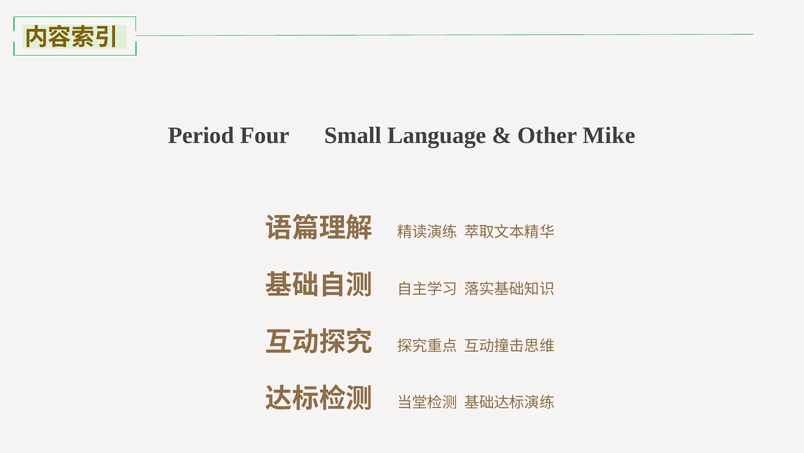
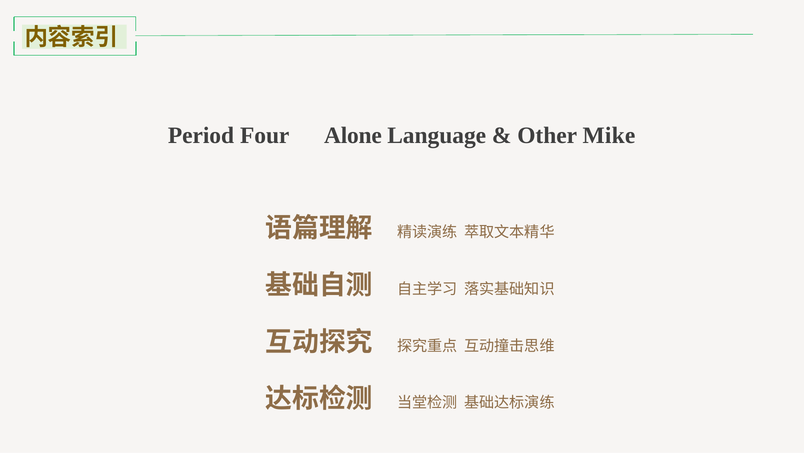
Small: Small -> Alone
